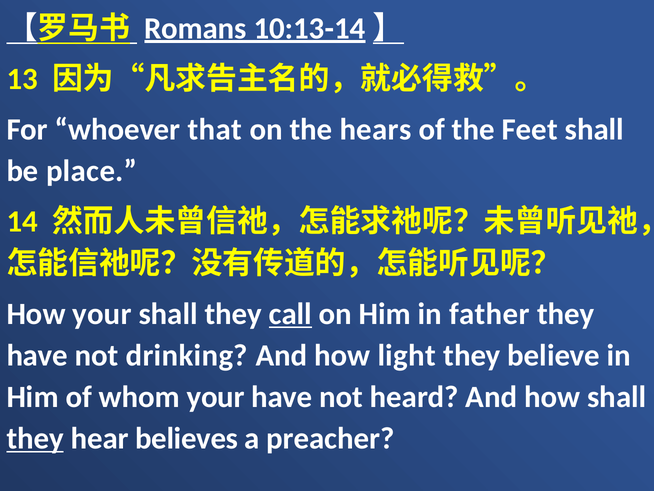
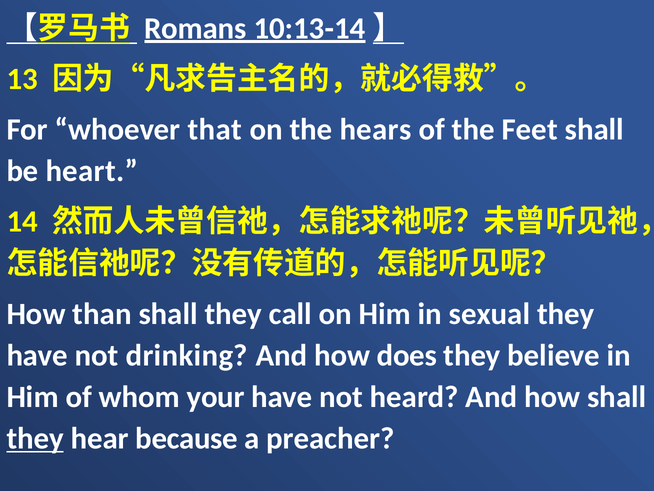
place: place -> heart
How your: your -> than
call underline: present -> none
father: father -> sexual
light: light -> does
believes: believes -> because
